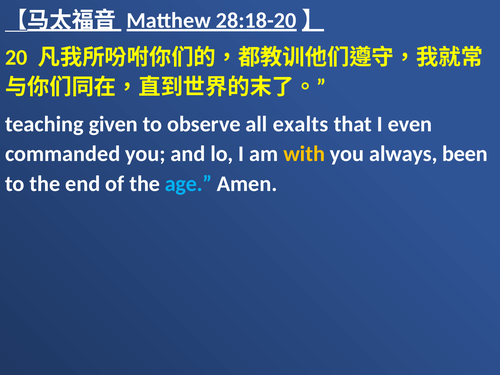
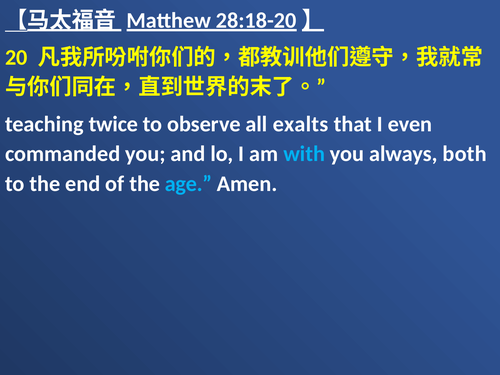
given: given -> twice
with colour: yellow -> light blue
been: been -> both
